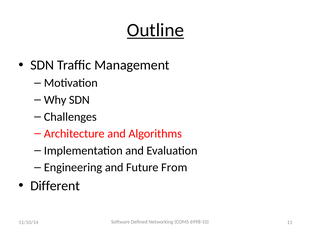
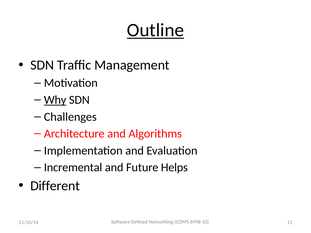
Why underline: none -> present
Engineering: Engineering -> Incremental
From: From -> Helps
